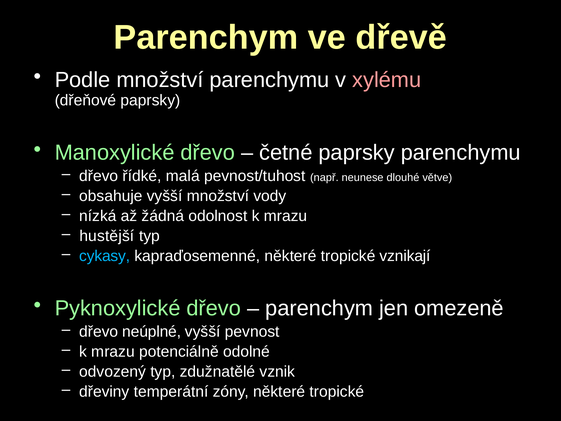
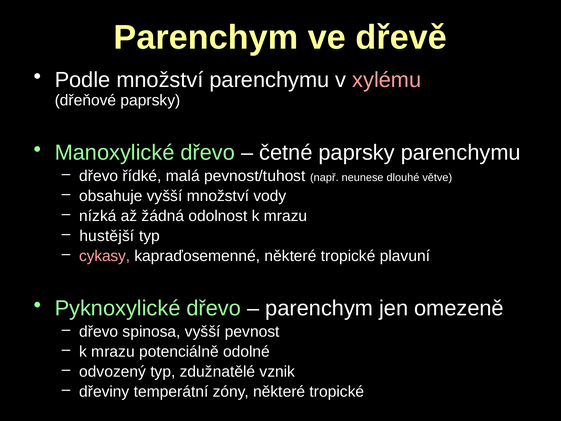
cykasy colour: light blue -> pink
vznikají: vznikají -> plavuní
neúplné: neúplné -> spinosa
